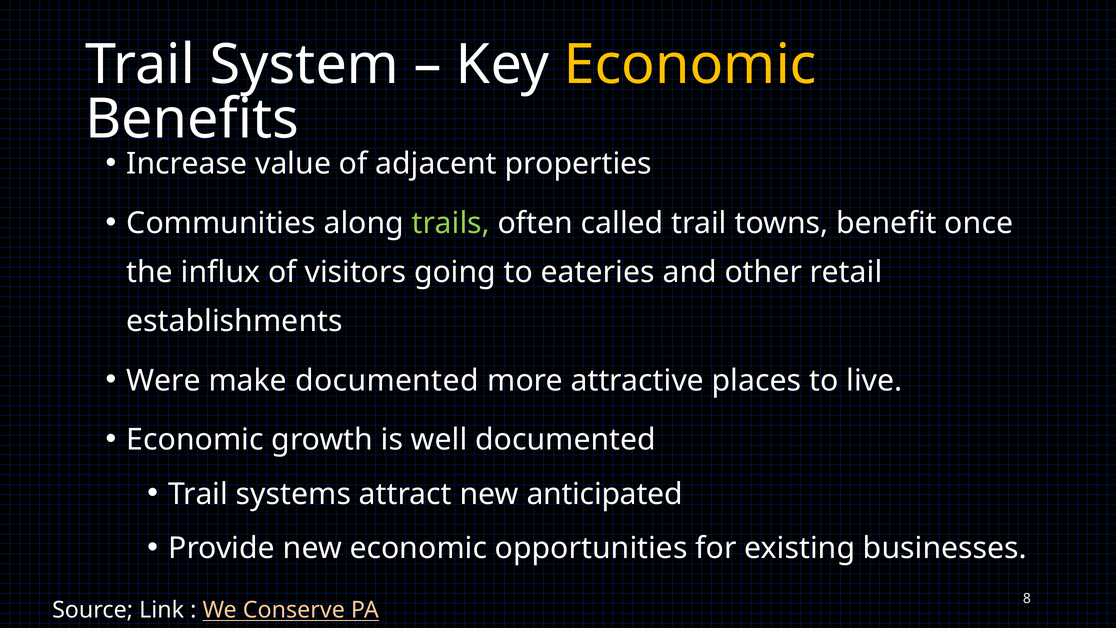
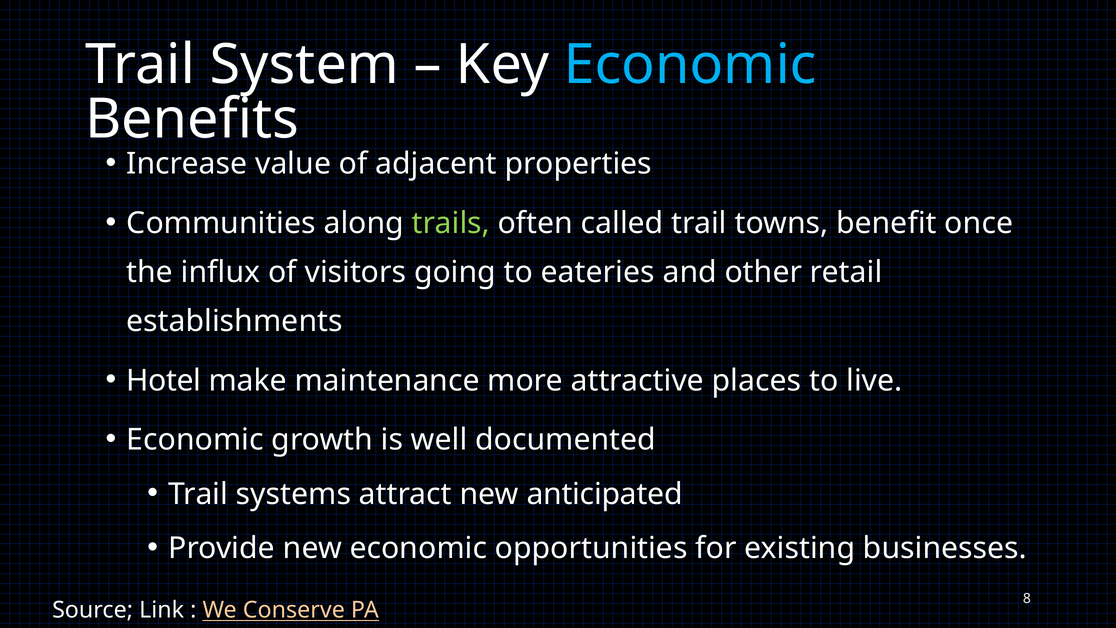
Economic at (690, 65) colour: yellow -> light blue
Were: Were -> Hotel
make documented: documented -> maintenance
